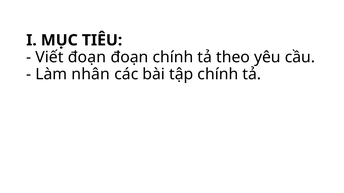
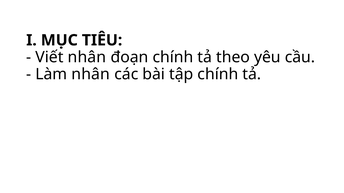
Viết đoạn: đoạn -> nhân
